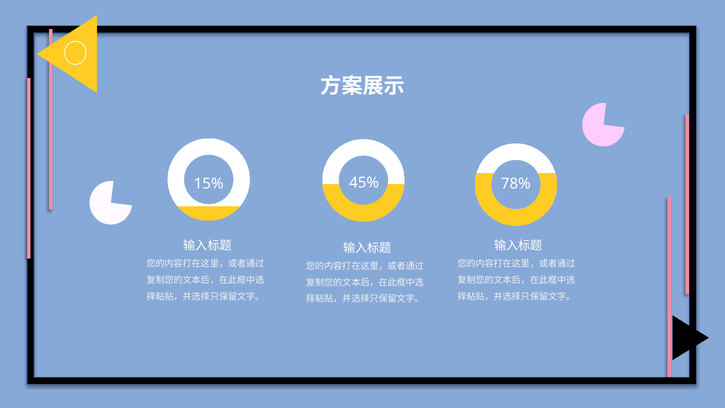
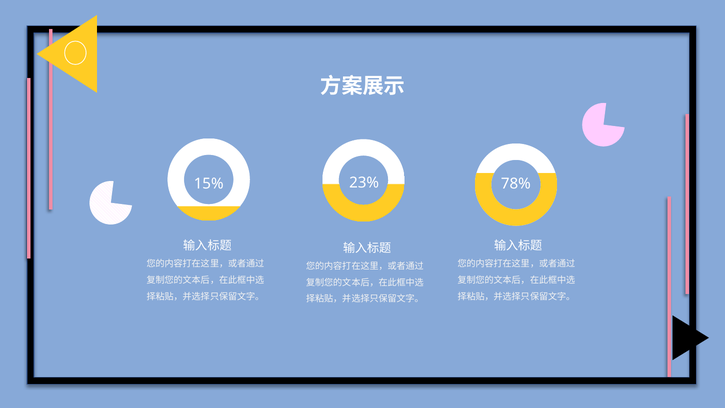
45%: 45% -> 23%
